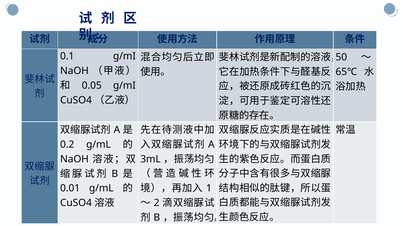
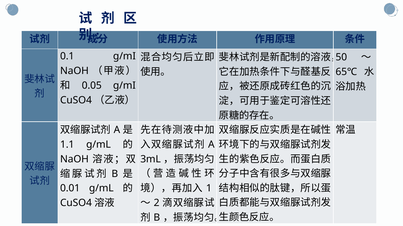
0.2: 0.2 -> 1.1
